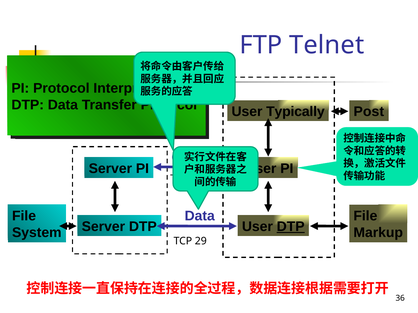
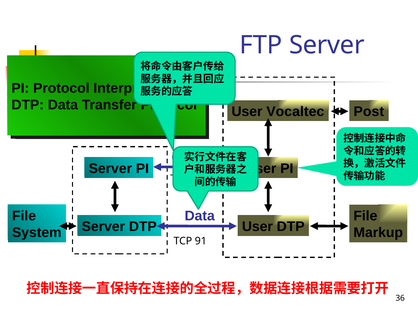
Telnet at (327, 45): Telnet -> Server
Typically: Typically -> Vocaltec
DTP at (291, 227) underline: present -> none
29: 29 -> 91
